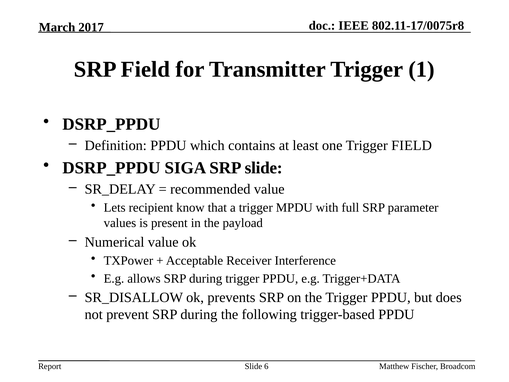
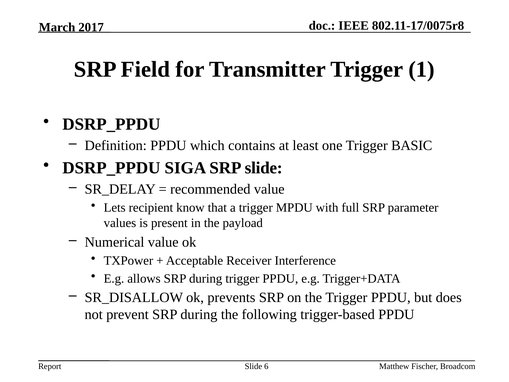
Trigger FIELD: FIELD -> BASIC
